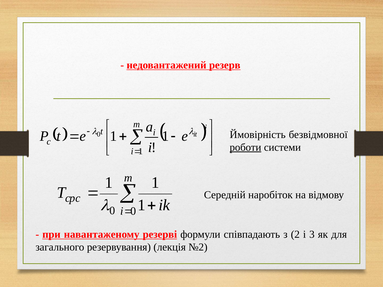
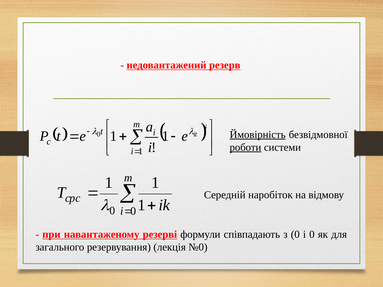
Ймовірність underline: none -> present
з 2: 2 -> 0
і 3: 3 -> 0
№2: №2 -> №0
